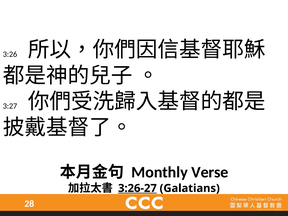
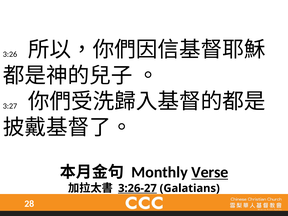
Verse underline: none -> present
